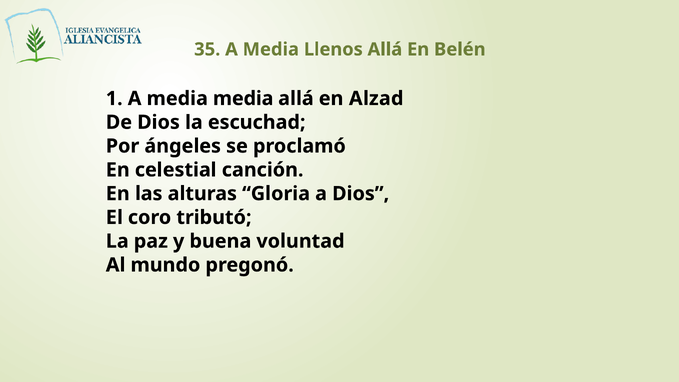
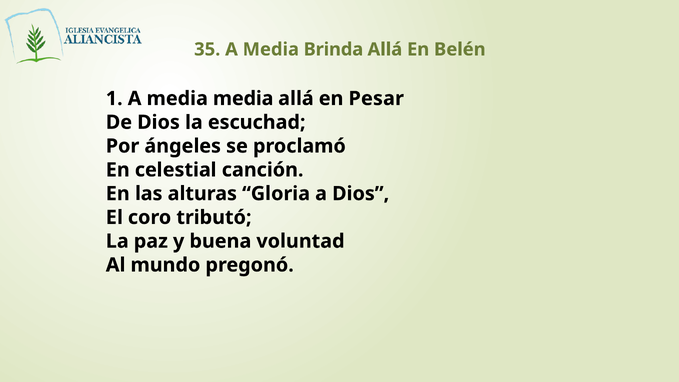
Llenos: Llenos -> Brinda
Alzad: Alzad -> Pesar
